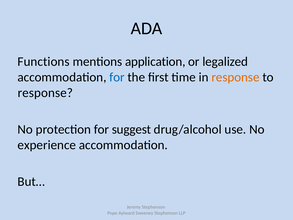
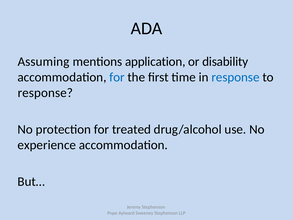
Functions: Functions -> Assuming
legalized: legalized -> disability
response at (235, 77) colour: orange -> blue
suggest: suggest -> treated
